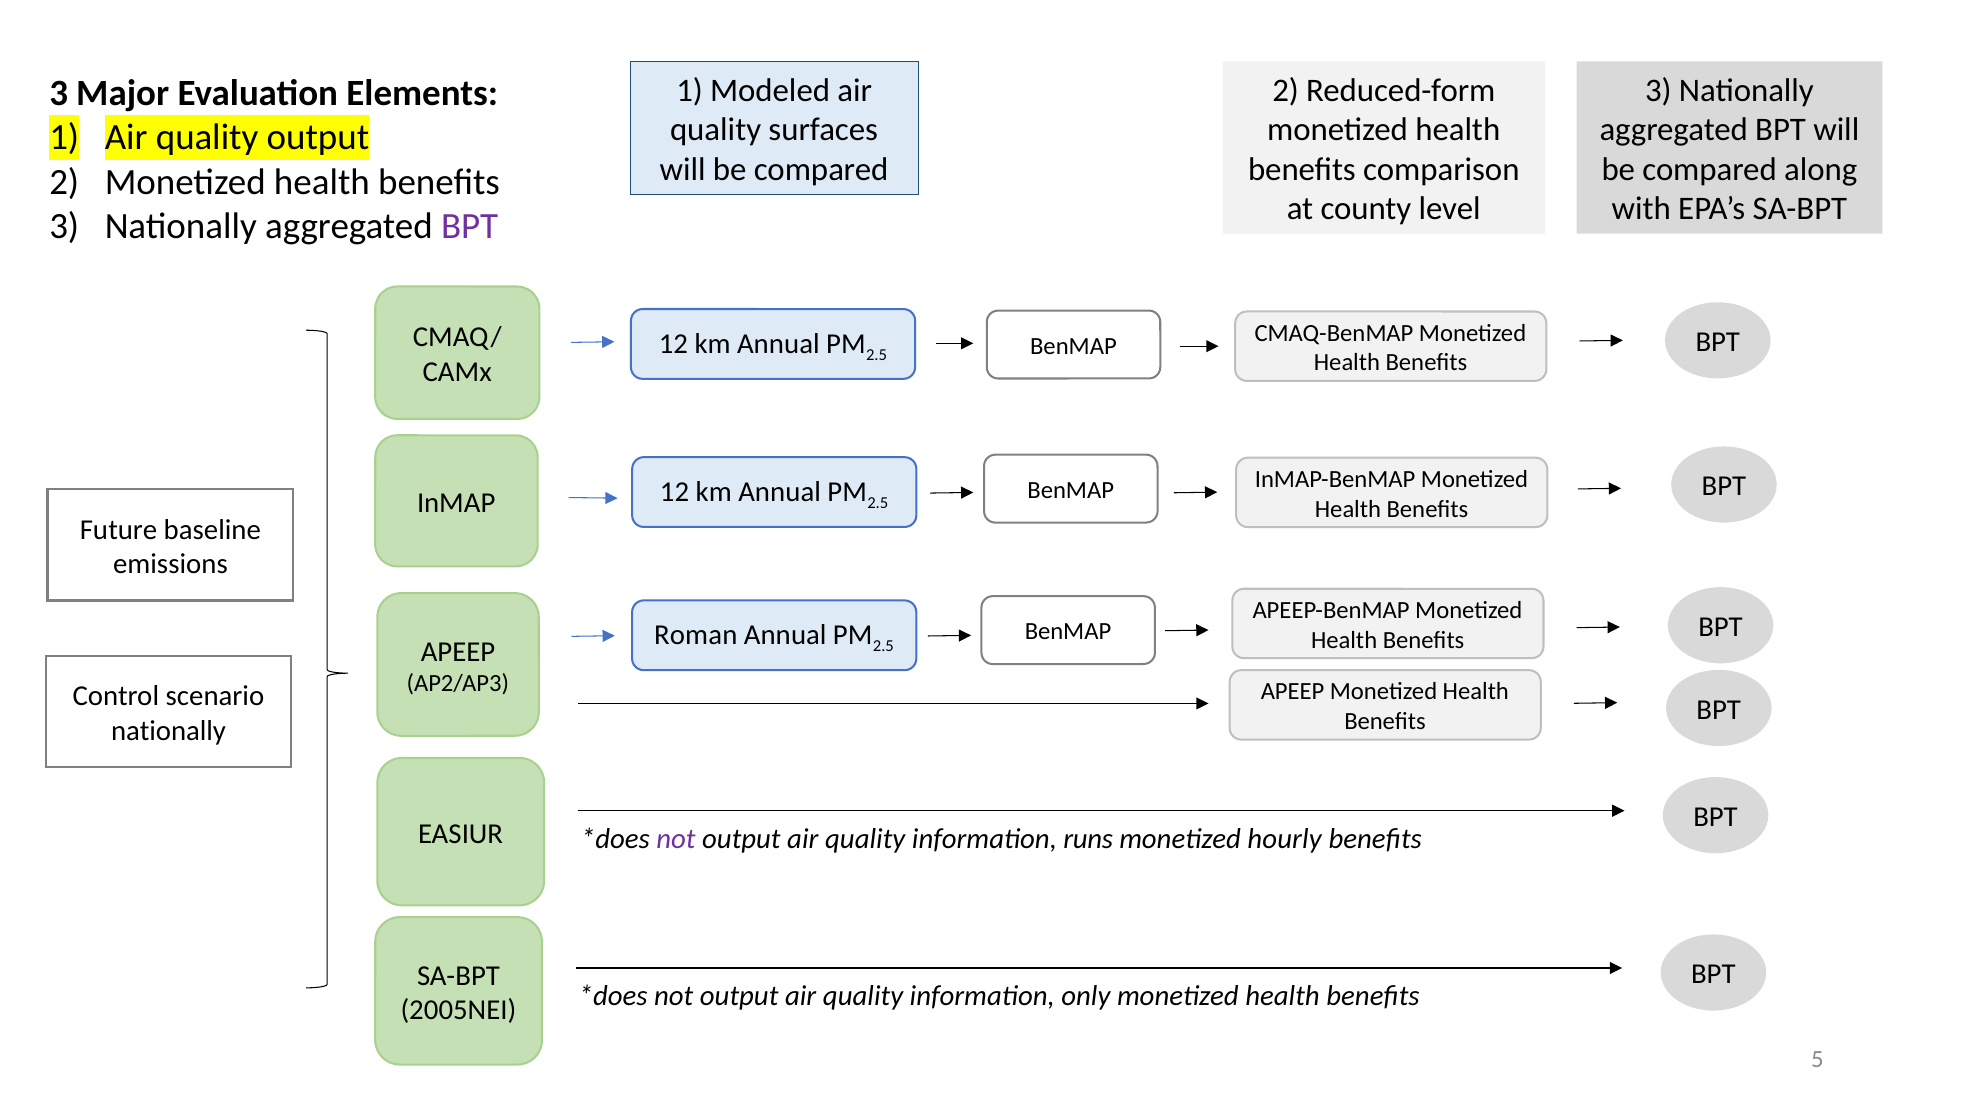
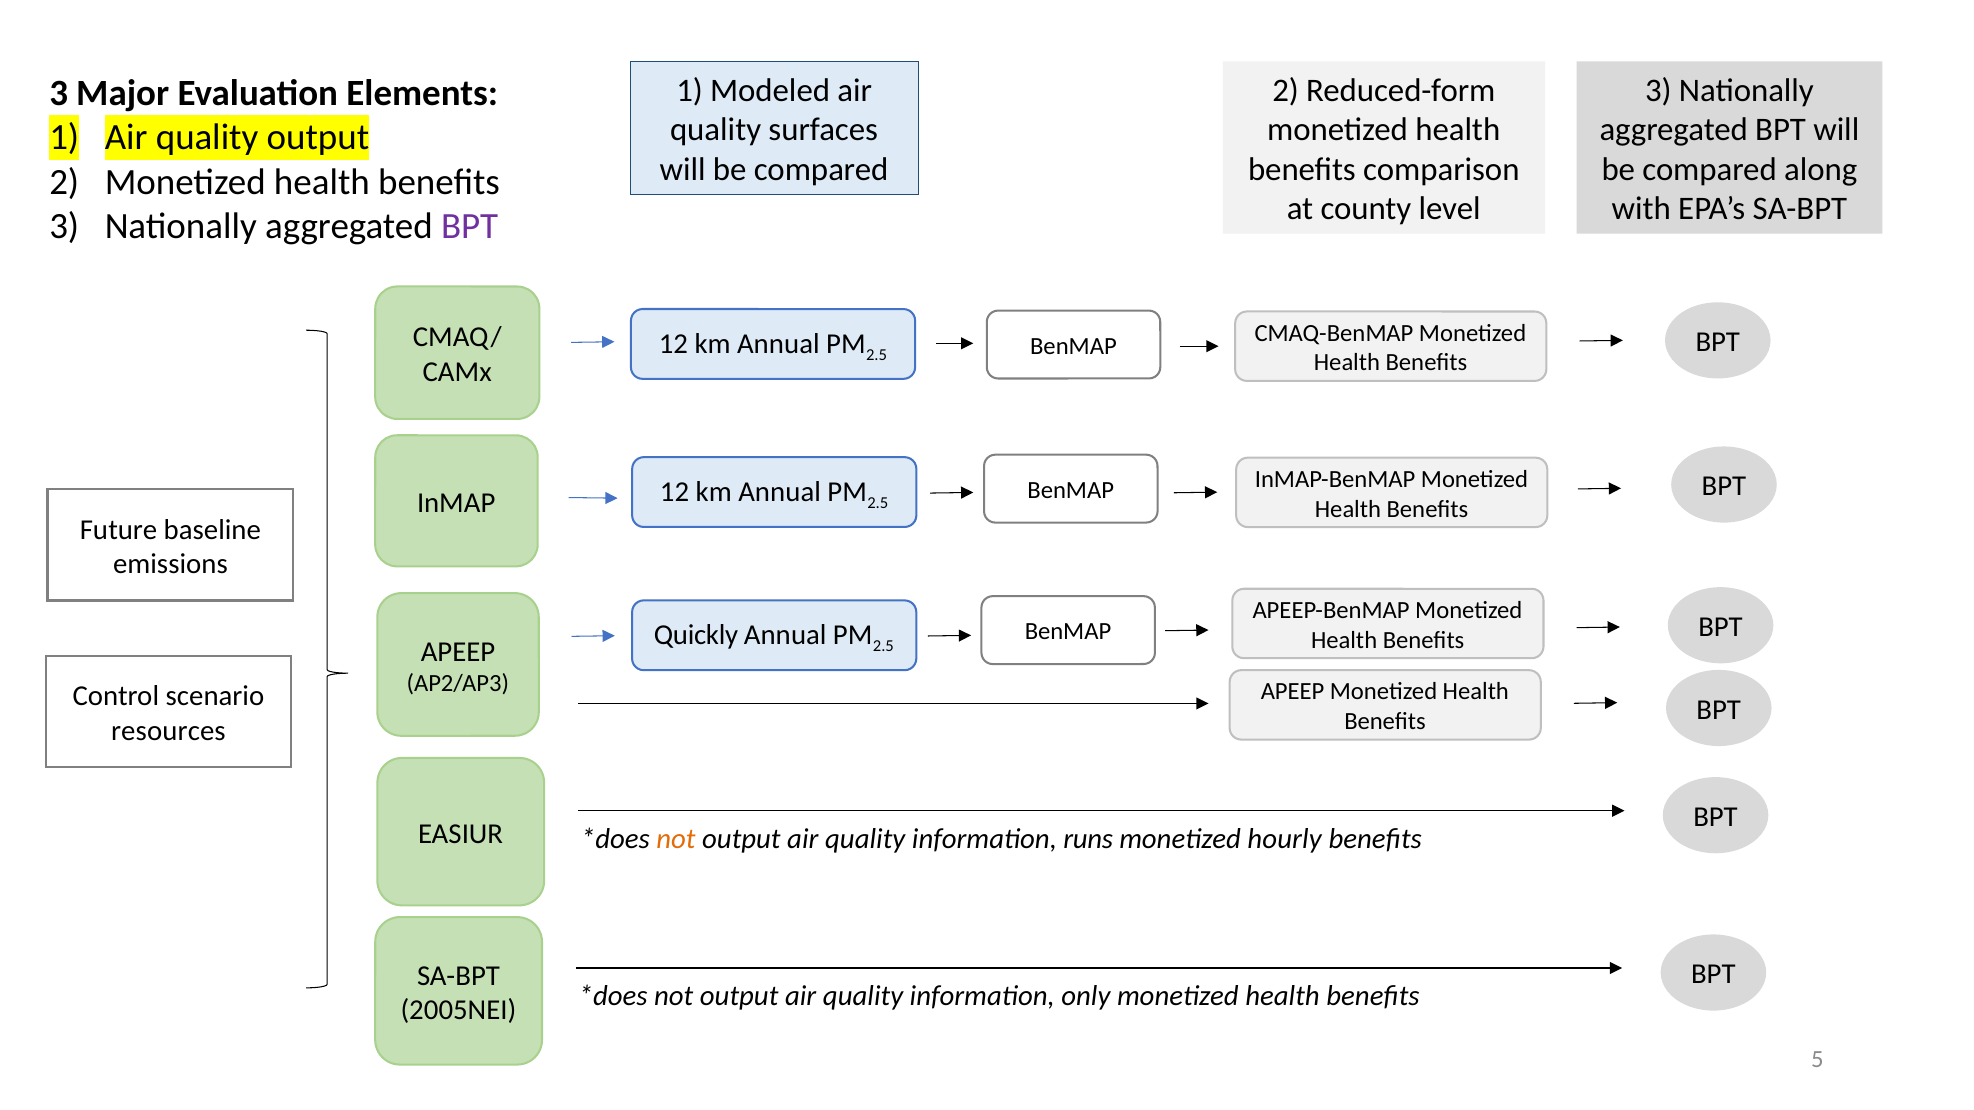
Roman: Roman -> Quickly
nationally at (169, 731): nationally -> resources
not at (676, 839) colour: purple -> orange
